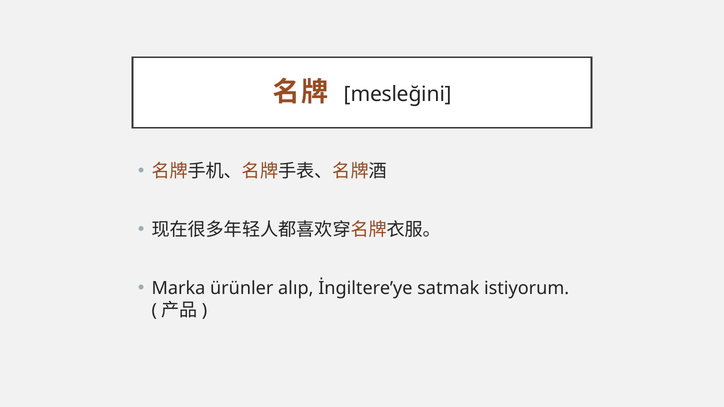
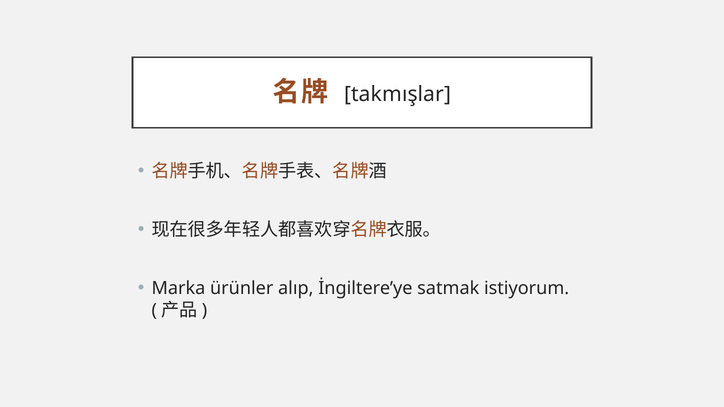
mesleğini: mesleğini -> takmışlar
